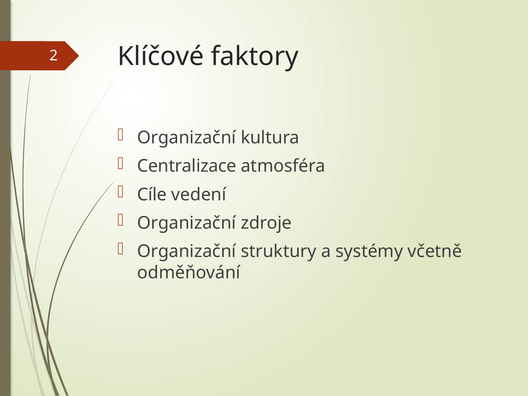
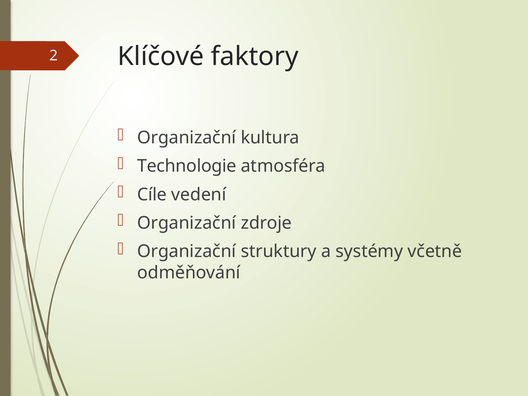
Centralizace: Centralizace -> Technologie
